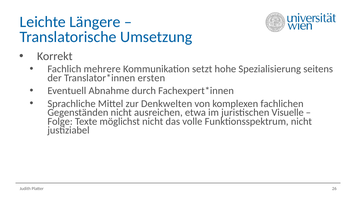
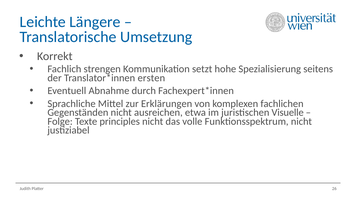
mehrere: mehrere -> strengen
Denkwelten: Denkwelten -> Erklärungen
möglichst: möglichst -> principles
